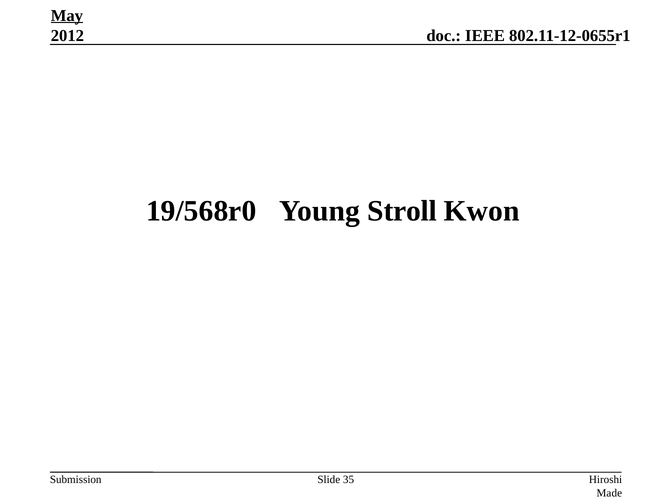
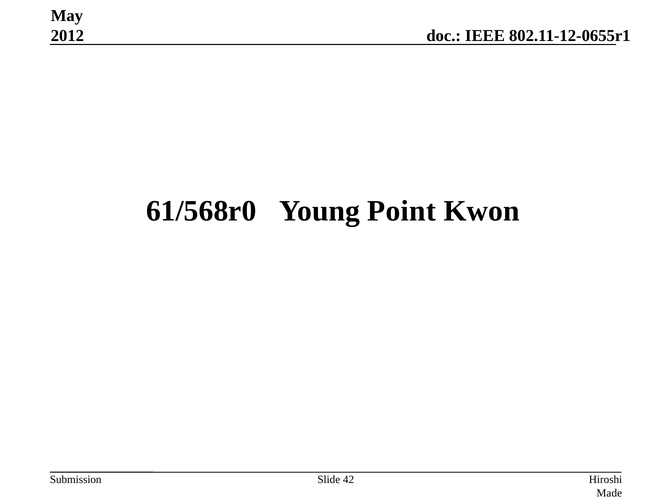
May underline: present -> none
19/568r0: 19/568r0 -> 61/568r0
Stroll: Stroll -> Point
35: 35 -> 42
